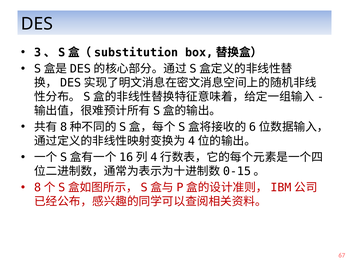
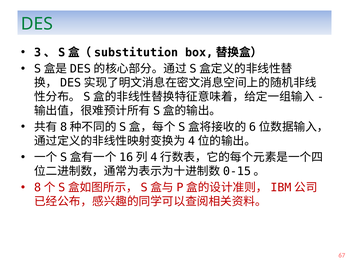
DES colour: black -> green
